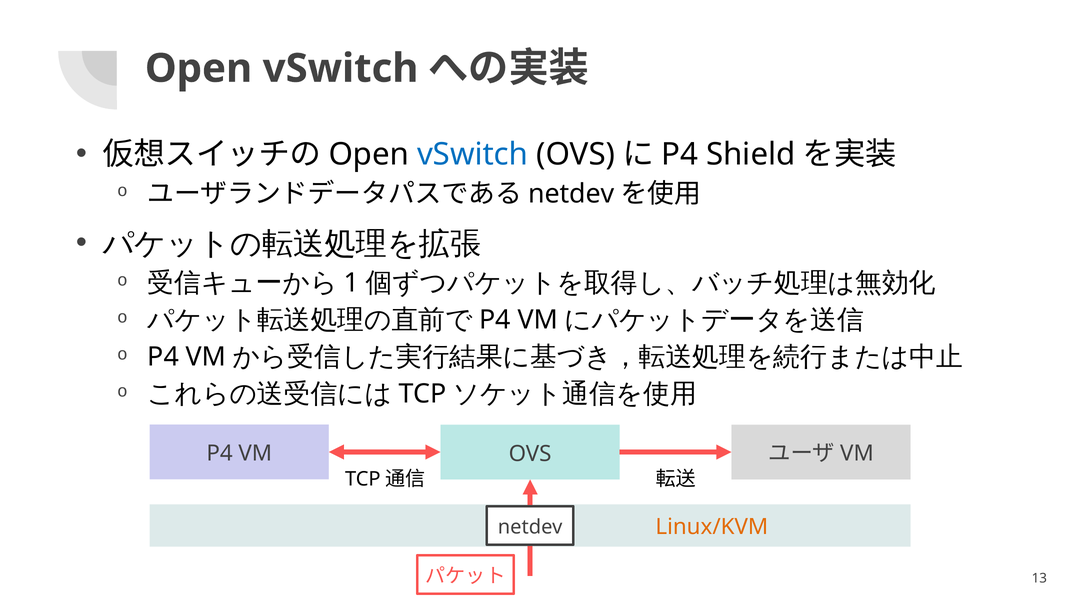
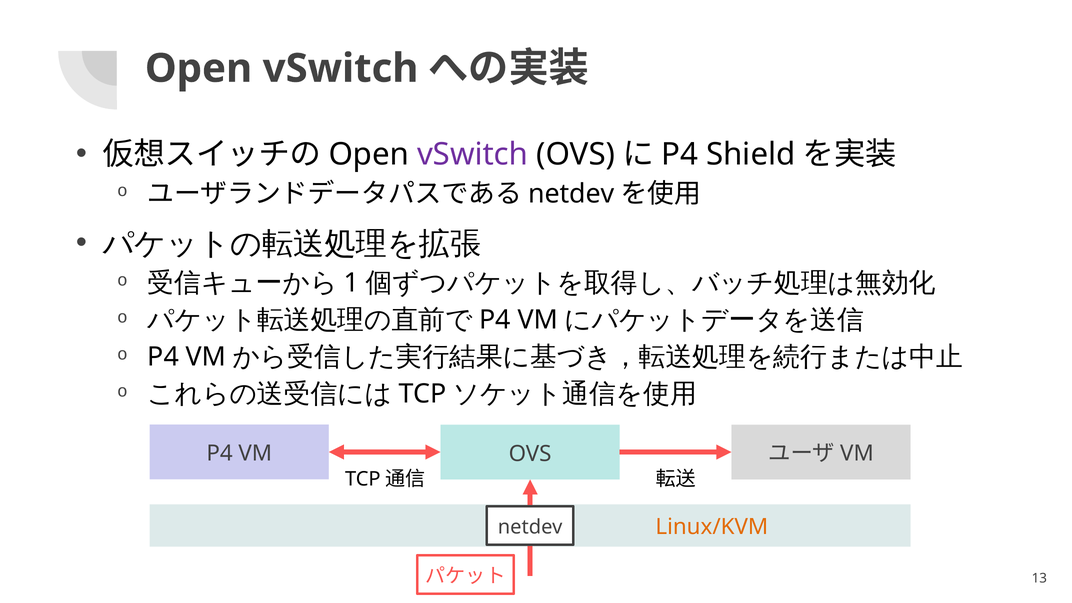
vSwitch at (473, 154) colour: blue -> purple
